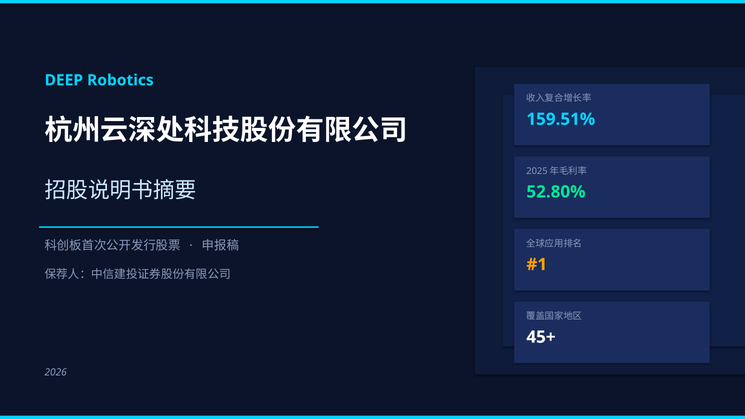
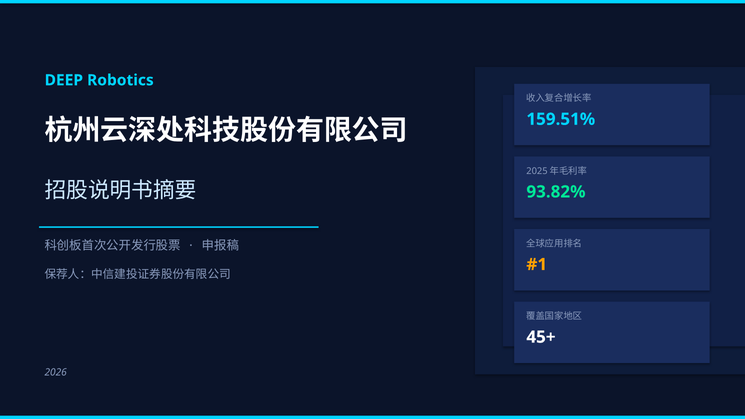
52.80%: 52.80% -> 93.82%
